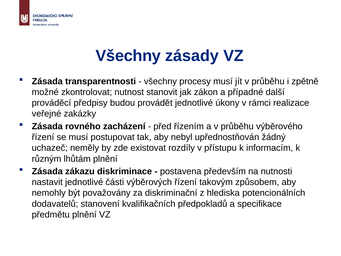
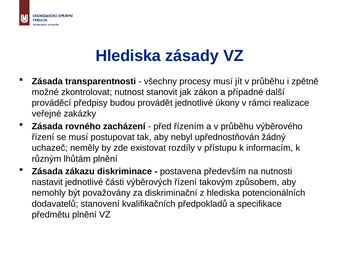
Všechny at (128, 56): Všechny -> Hlediska
